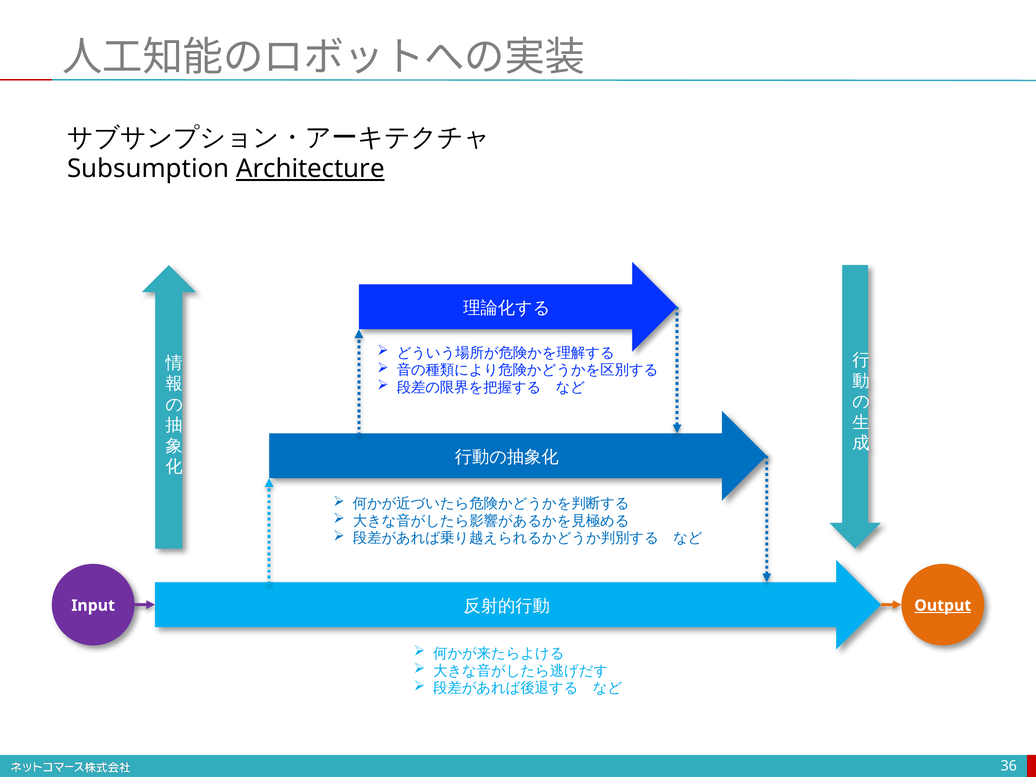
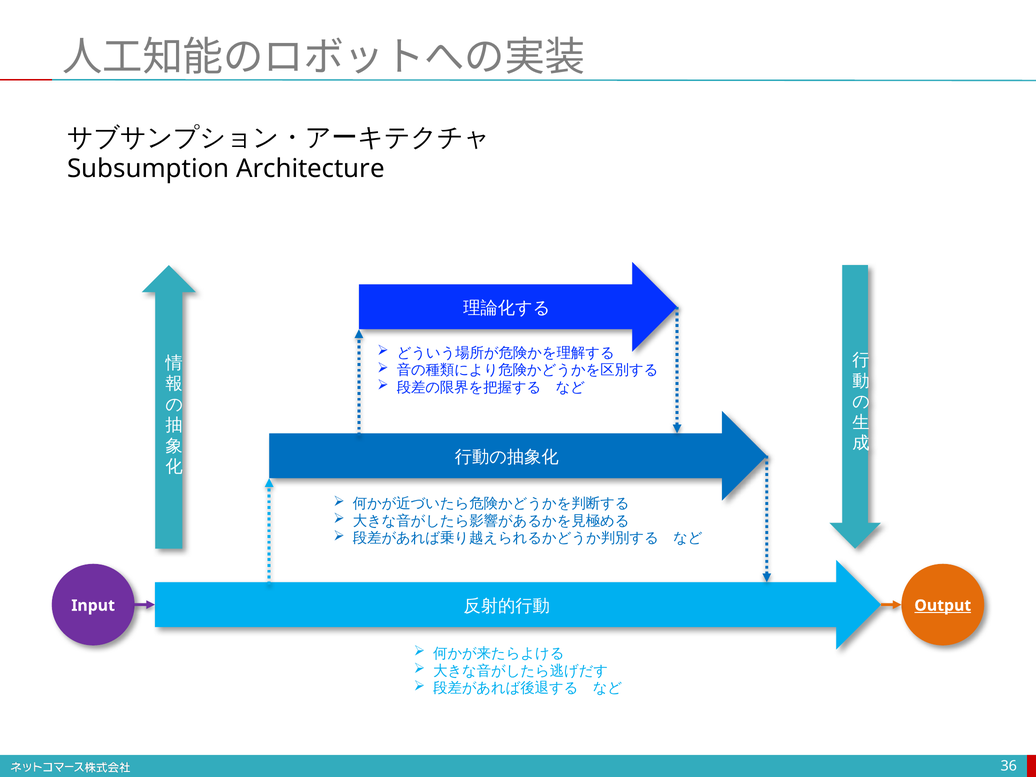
Architecture underline: present -> none
